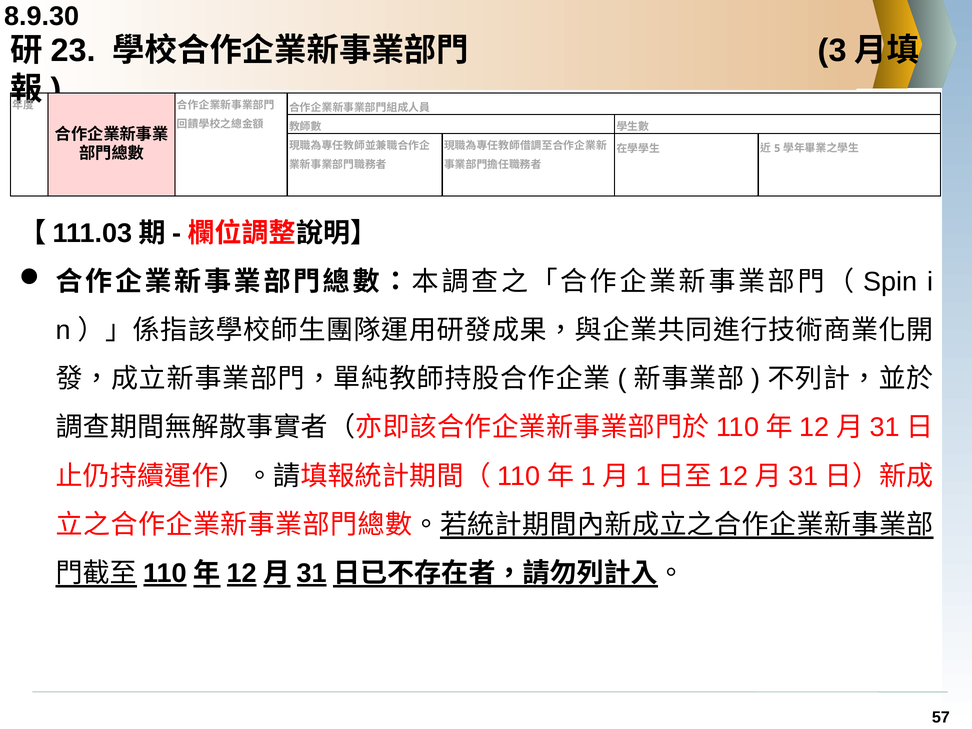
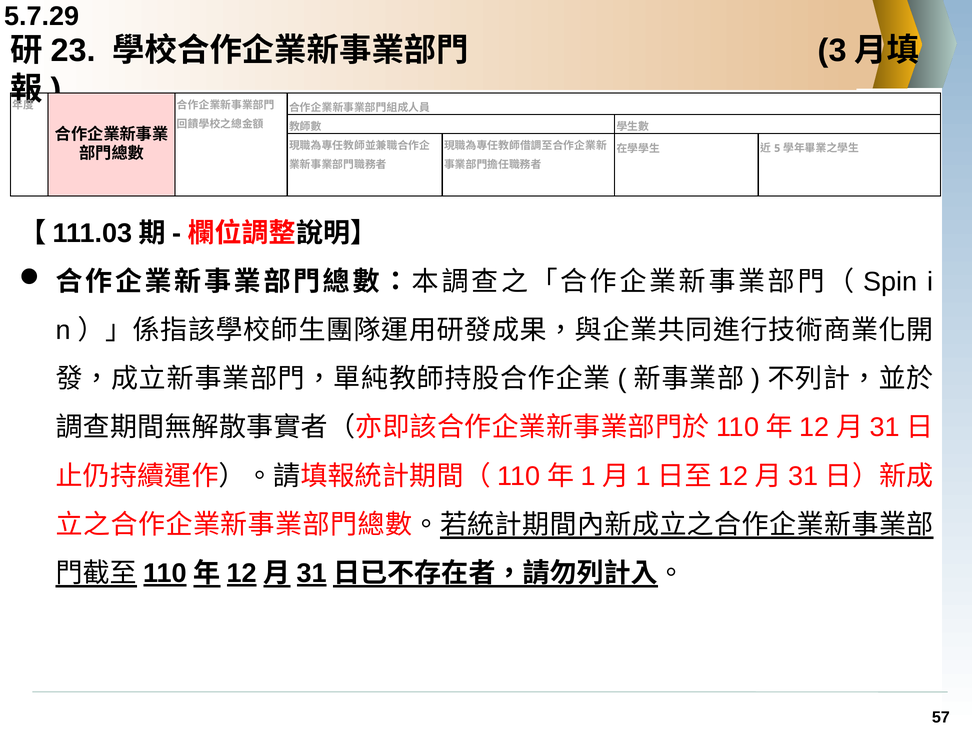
8.9.30: 8.9.30 -> 5.7.29
